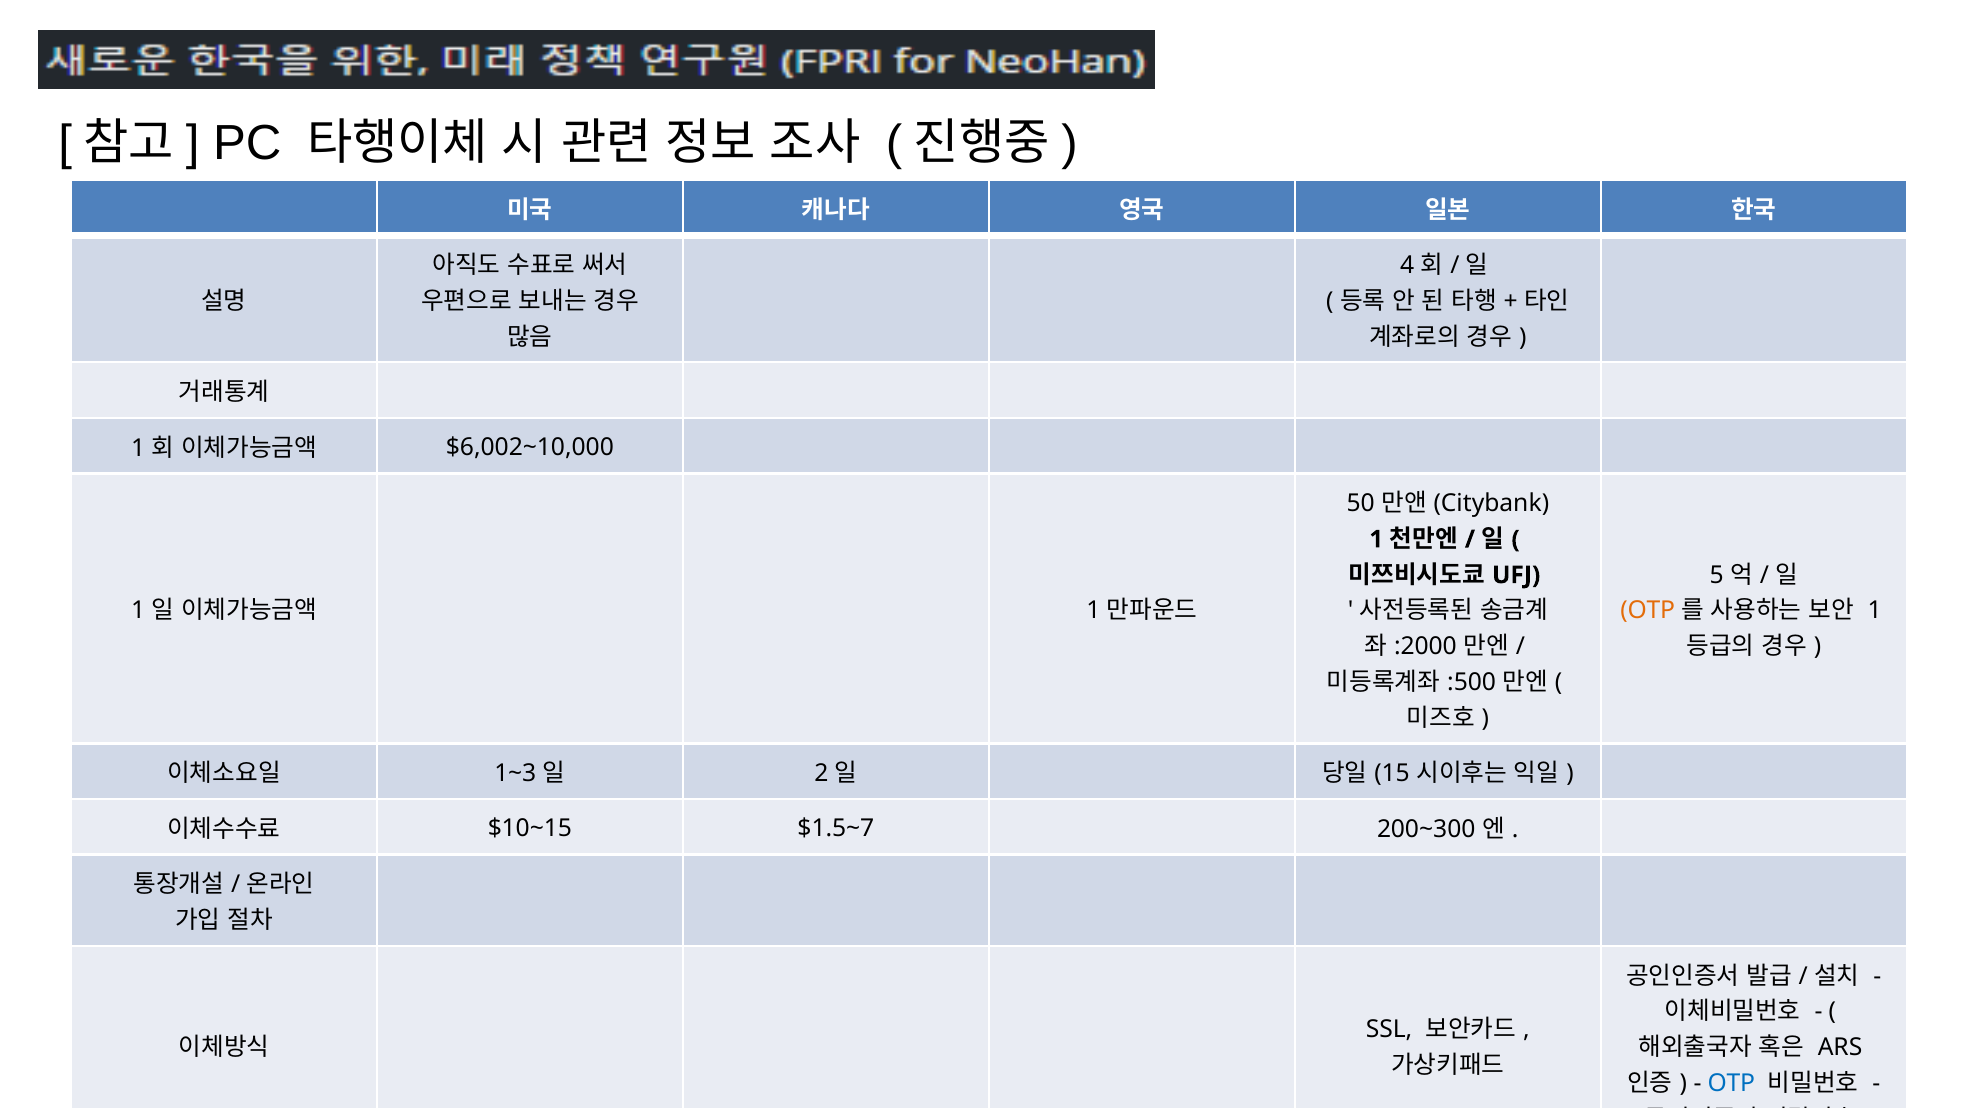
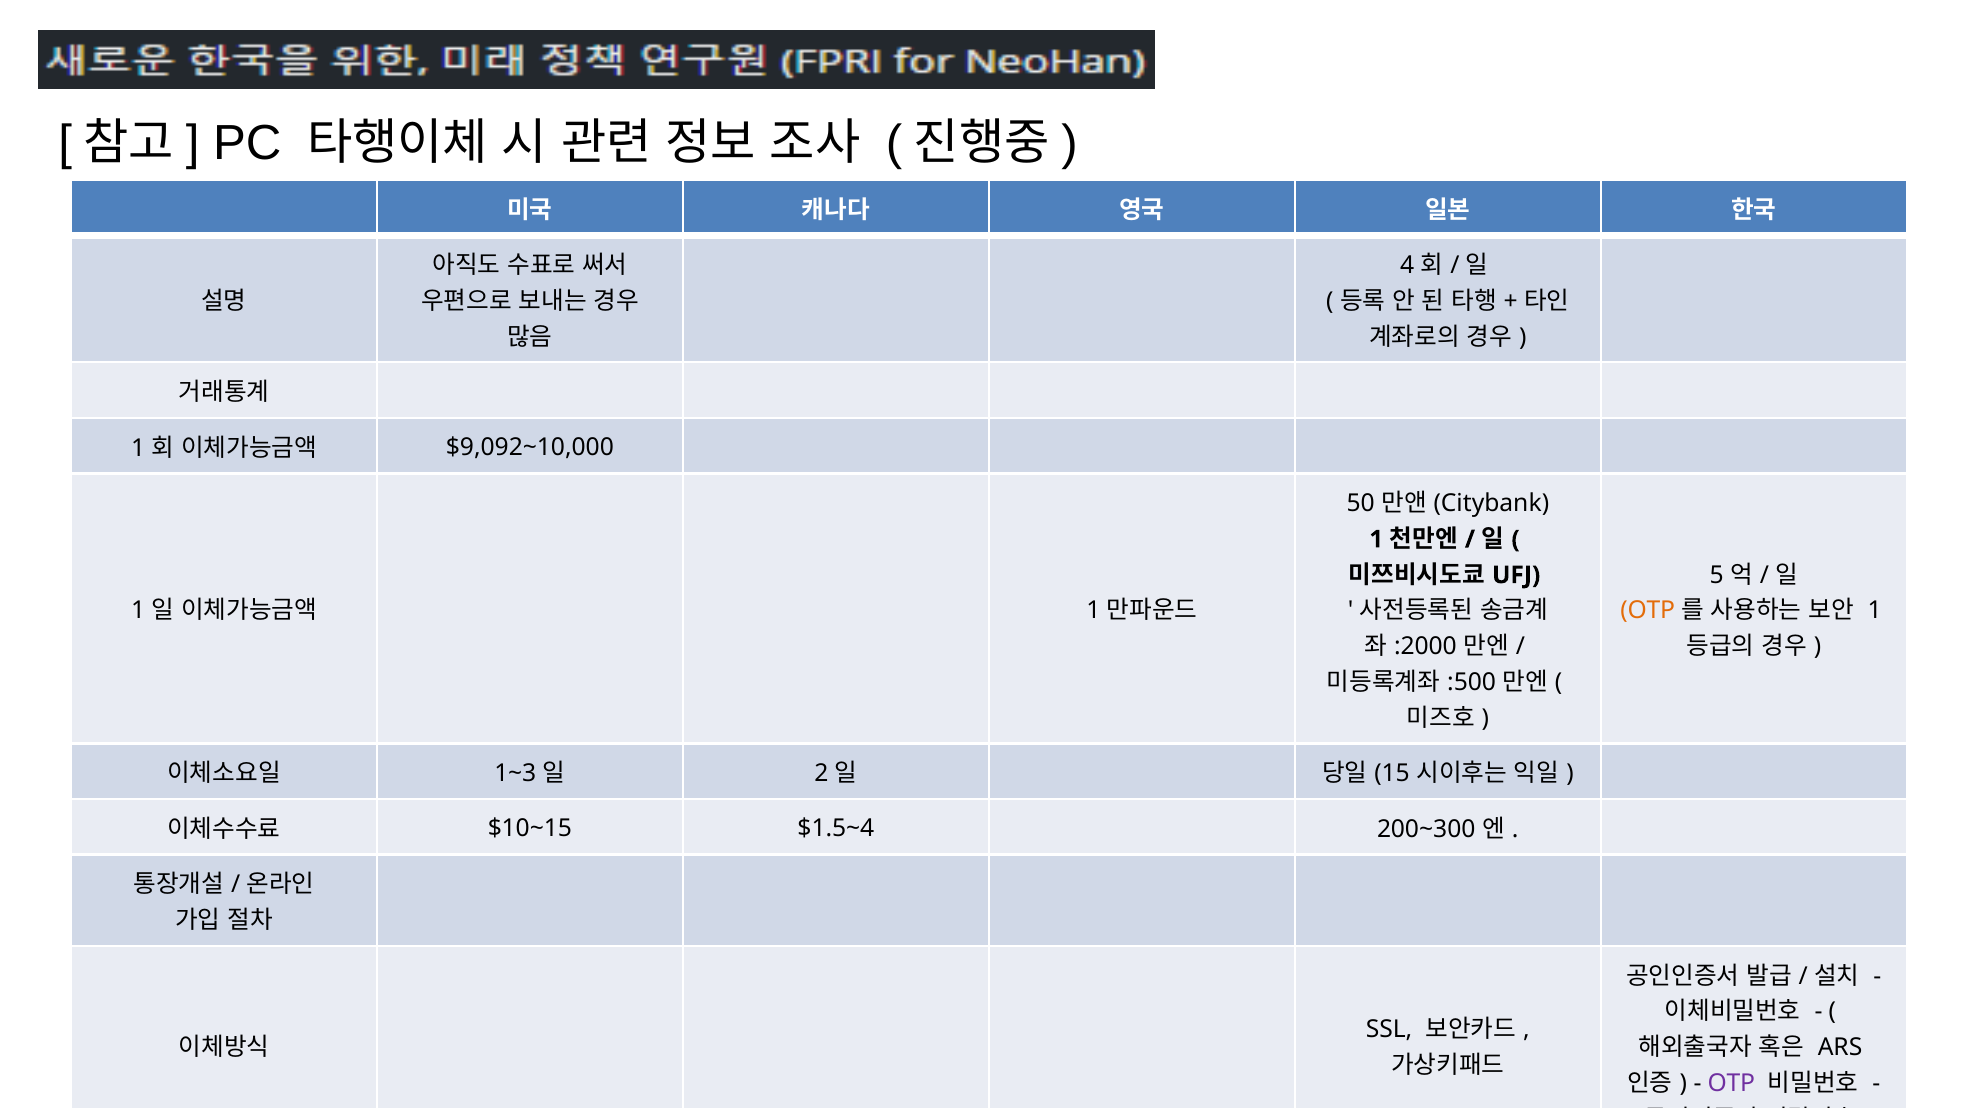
$6,002~10,000: $6,002~10,000 -> $9,092~10,000
$1.5~7: $1.5~7 -> $1.5~4
OTP at (1731, 1083) colour: blue -> purple
